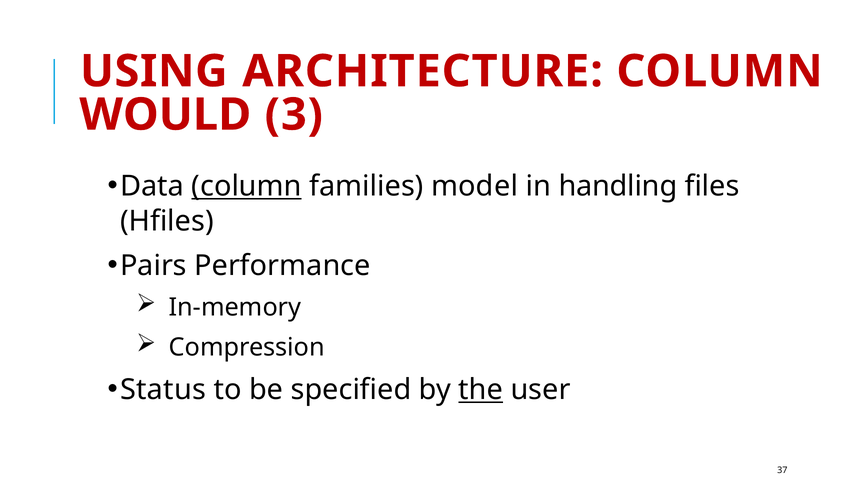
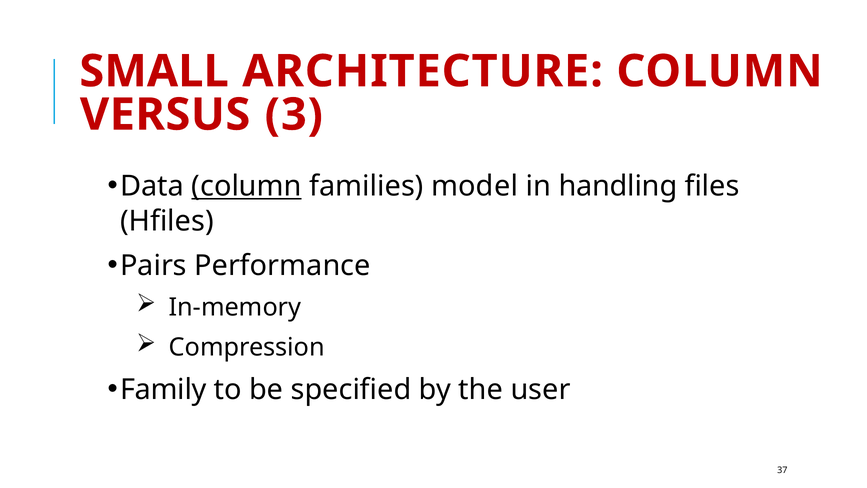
USING: USING -> SMALL
WOULD: WOULD -> VERSUS
Status: Status -> Family
the underline: present -> none
